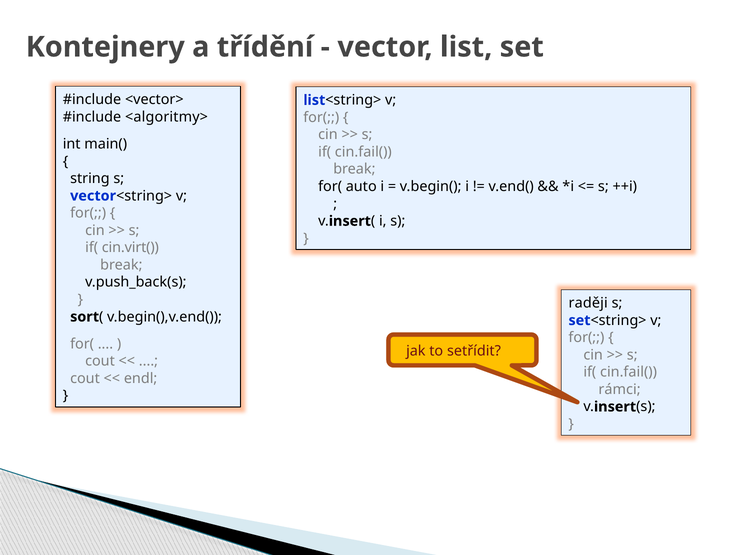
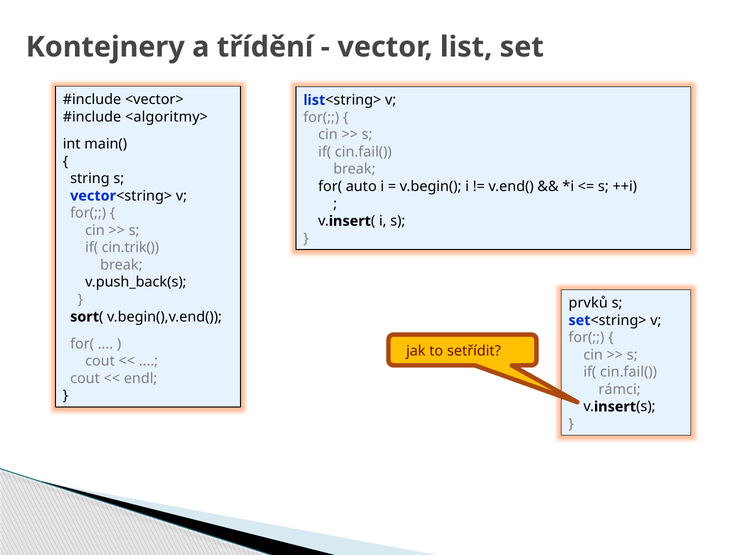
cin.virt(: cin.virt( -> cin.trik(
raději: raději -> prvků
